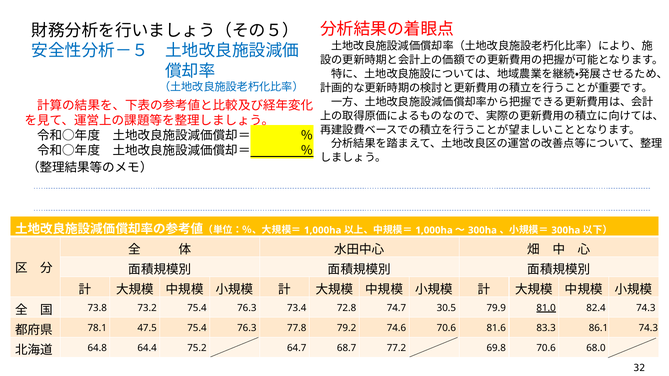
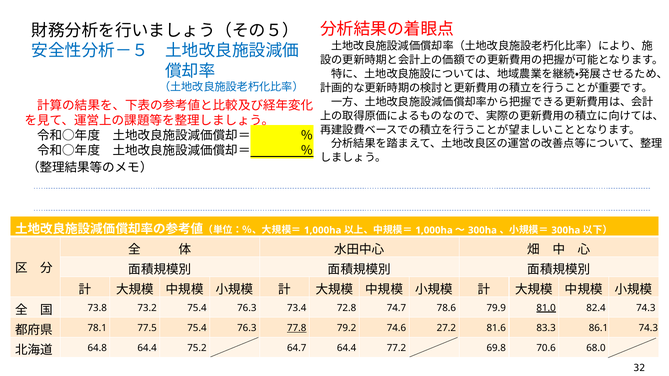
30.5: 30.5 -> 78.6
47.5: 47.5 -> 77.5
77.8 underline: none -> present
74.6 70.6: 70.6 -> 27.2
64.7 68.7: 68.7 -> 64.4
